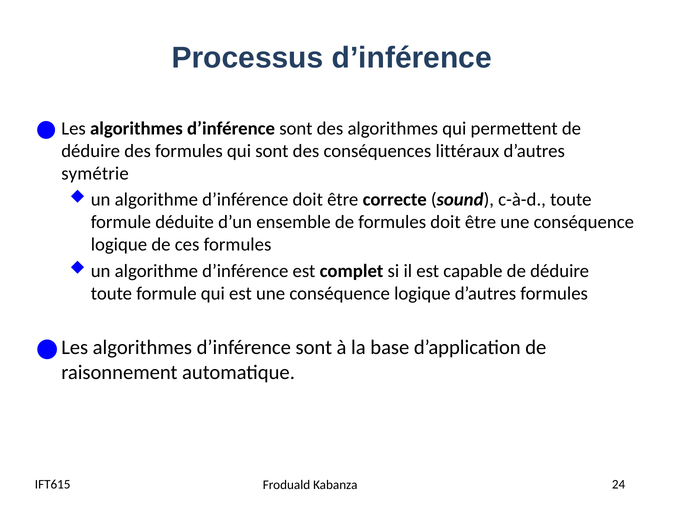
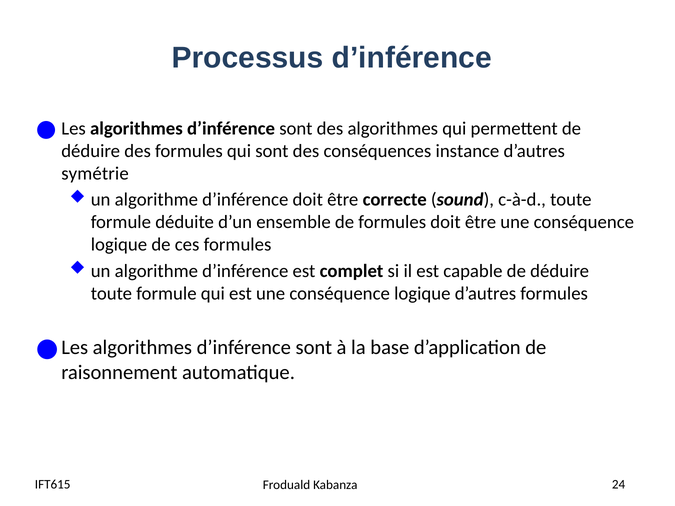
littéraux: littéraux -> instance
